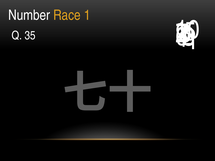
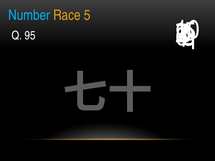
Number colour: white -> light blue
Race 1: 1 -> 5
35: 35 -> 95
